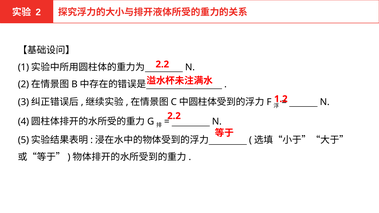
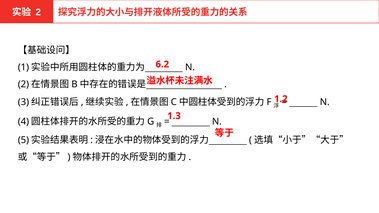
2.2 at (162, 64): 2.2 -> 6.2
2.2 at (174, 116): 2.2 -> 1.3
